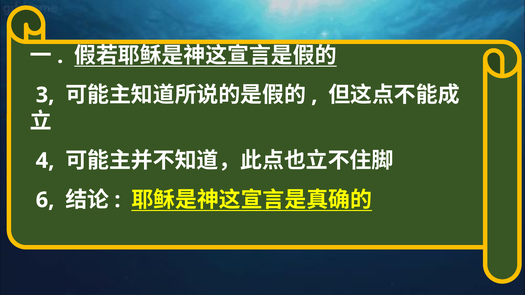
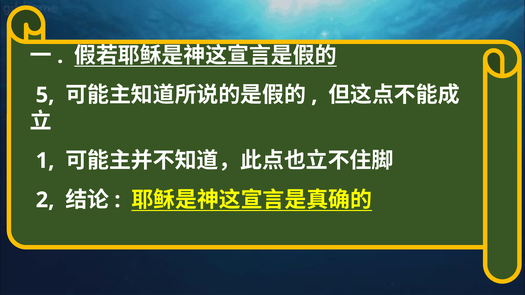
3: 3 -> 5
4: 4 -> 1
6: 6 -> 2
